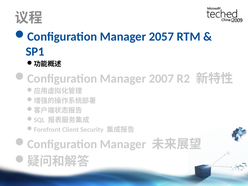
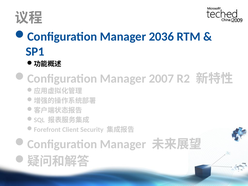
2057: 2057 -> 2036
